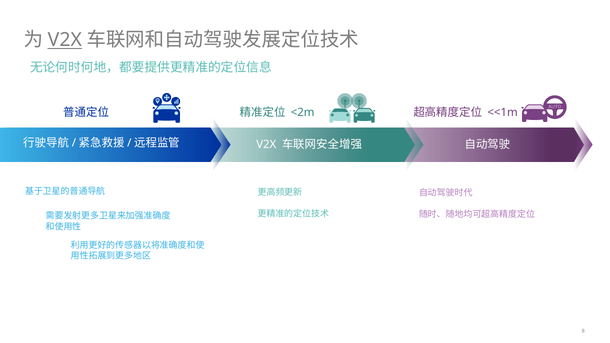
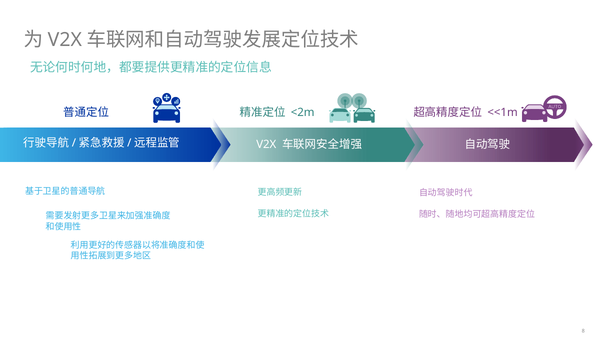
V2X at (65, 40) underline: present -> none
